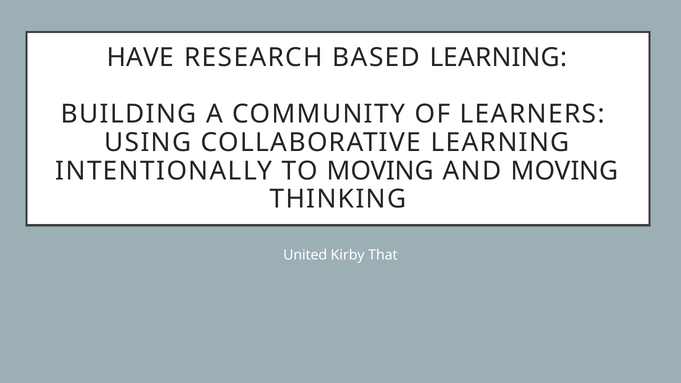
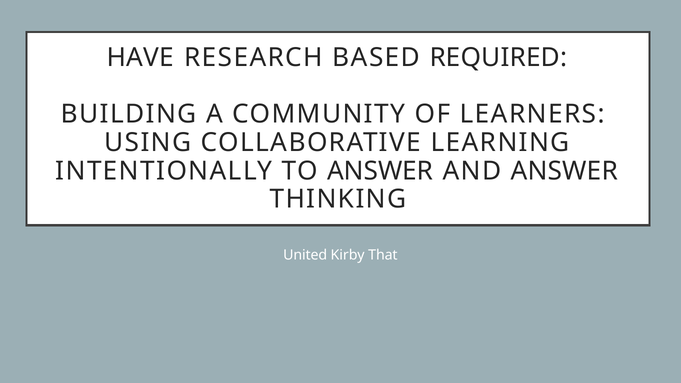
BASED LEARNING: LEARNING -> REQUIRED
TO MOVING: MOVING -> ANSWER
AND MOVING: MOVING -> ANSWER
